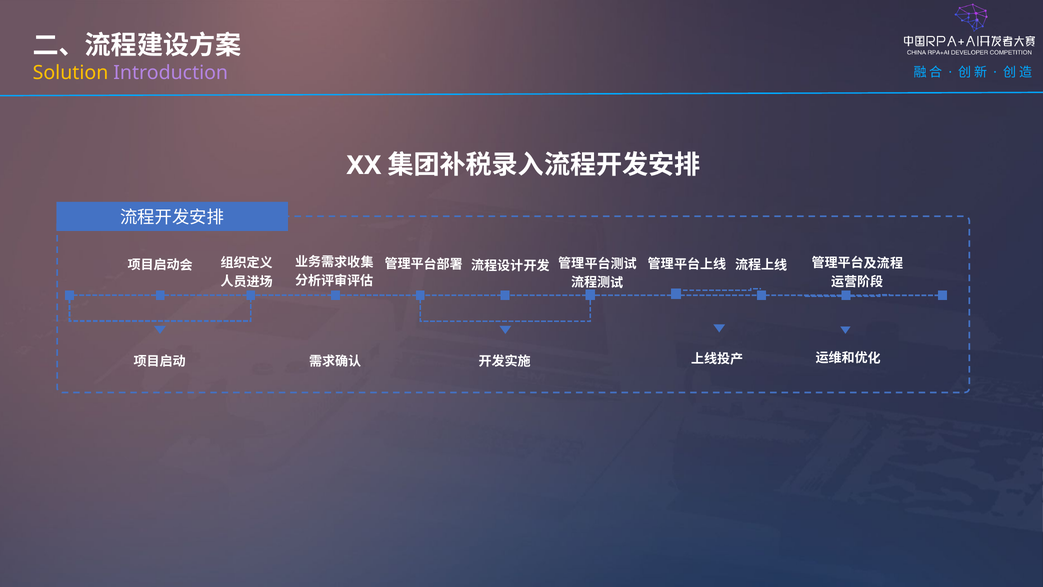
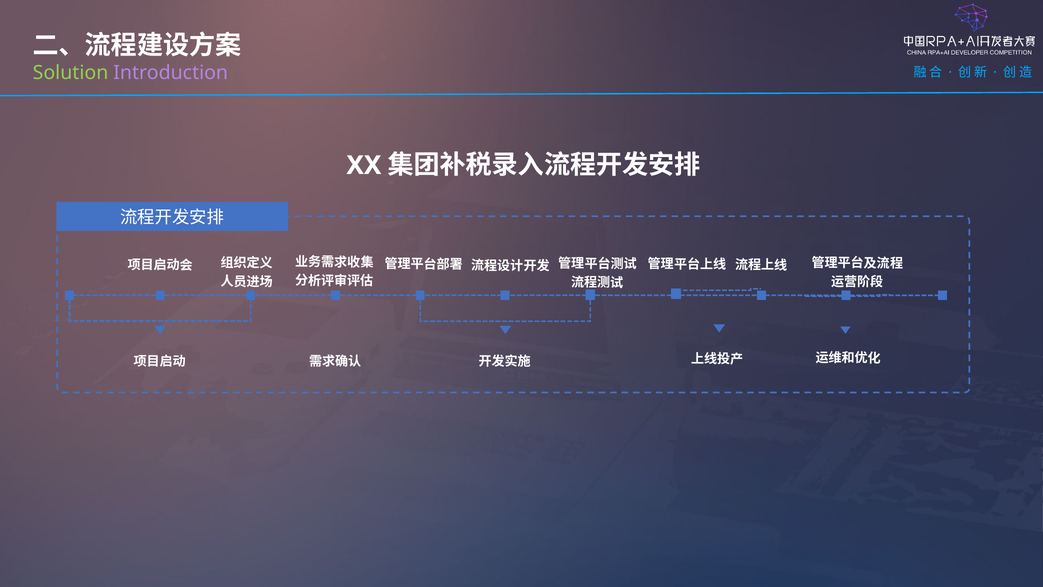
Solution colour: yellow -> light green
